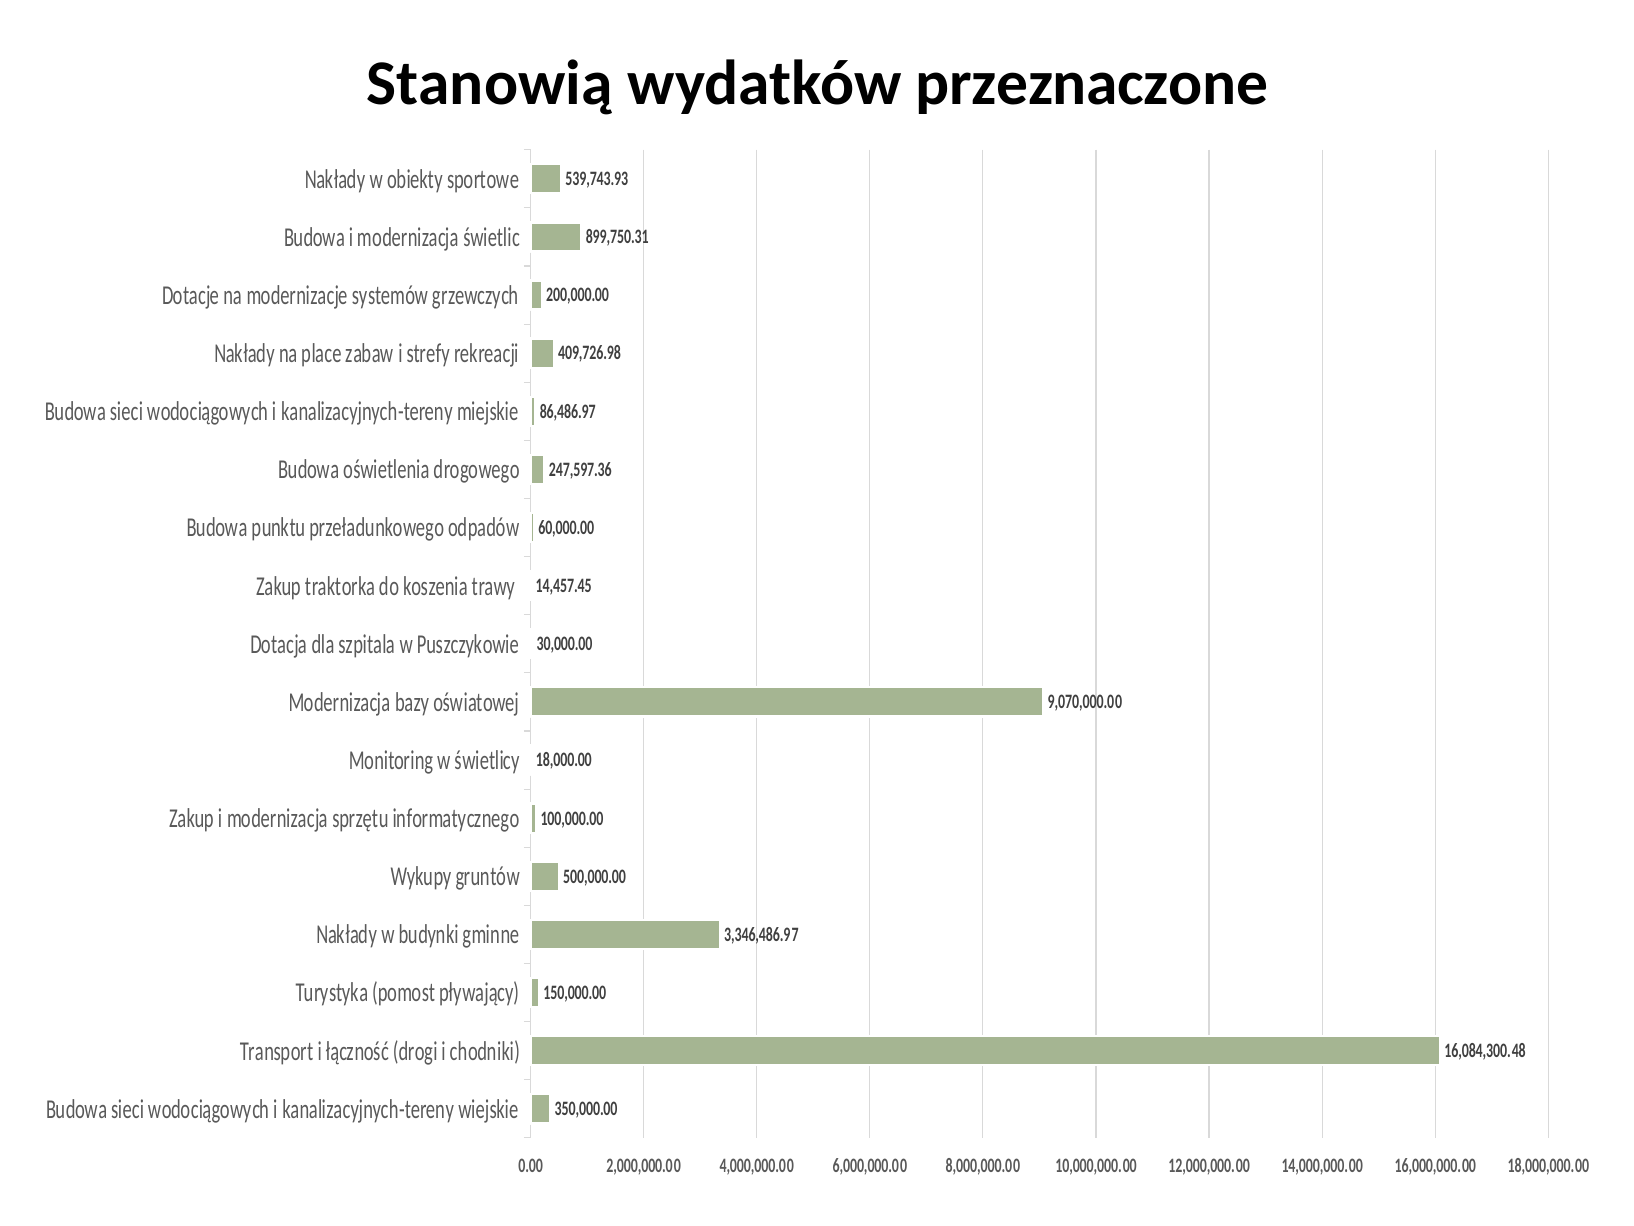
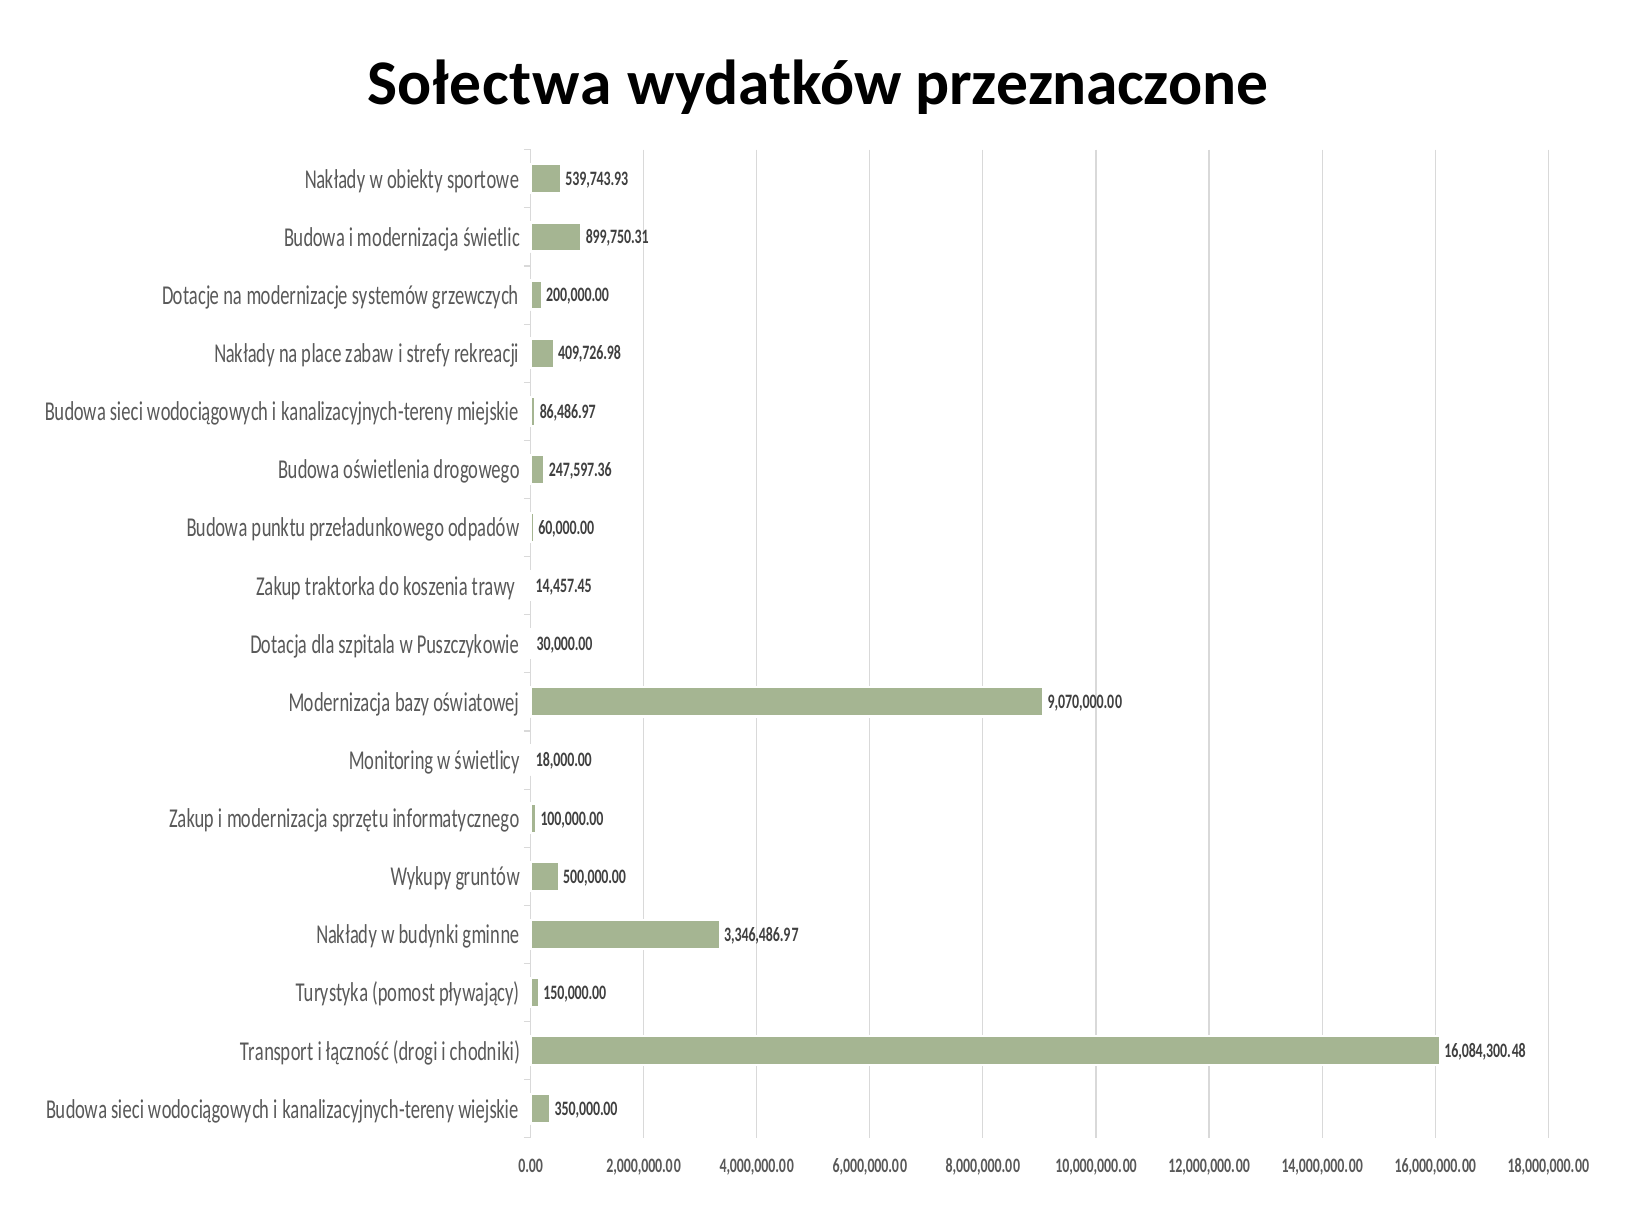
Stanowią: Stanowią -> Sołectwa
